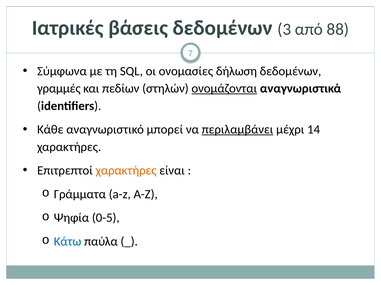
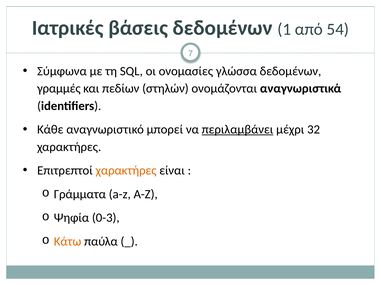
3: 3 -> 1
88: 88 -> 54
δήλωση: δήλωση -> γλώσσα
ονομάζονται underline: present -> none
14: 14 -> 32
0-5: 0-5 -> 0-3
Κάτω colour: blue -> orange
